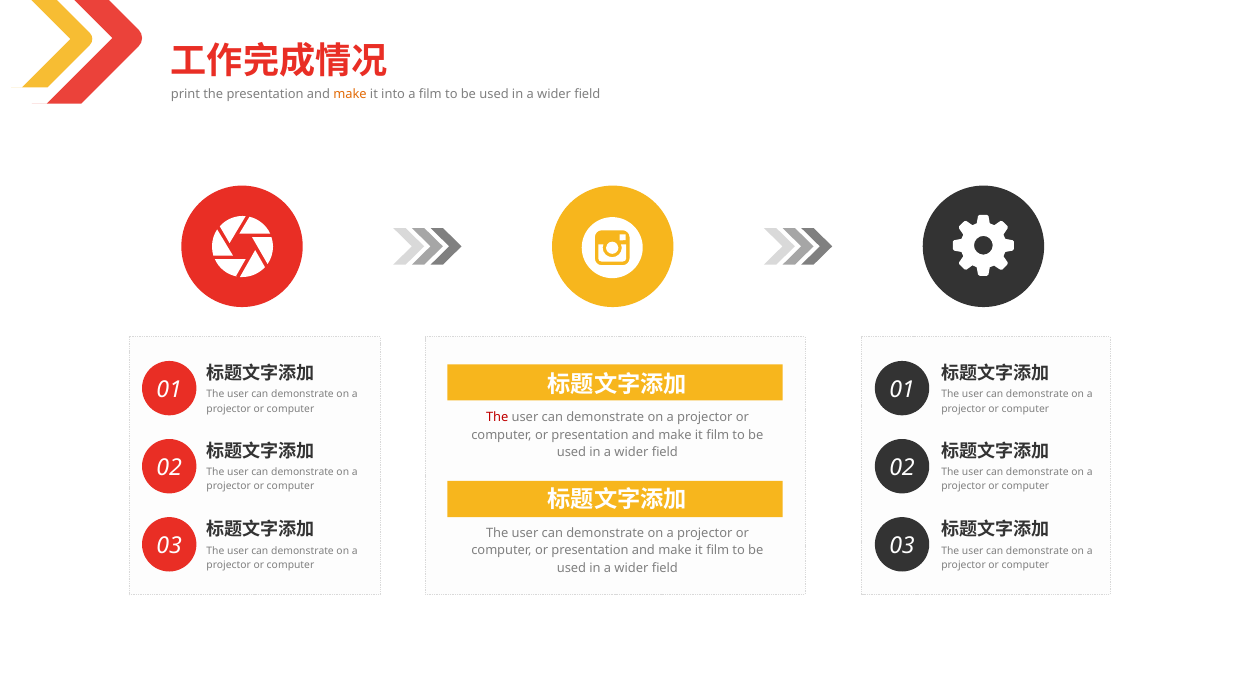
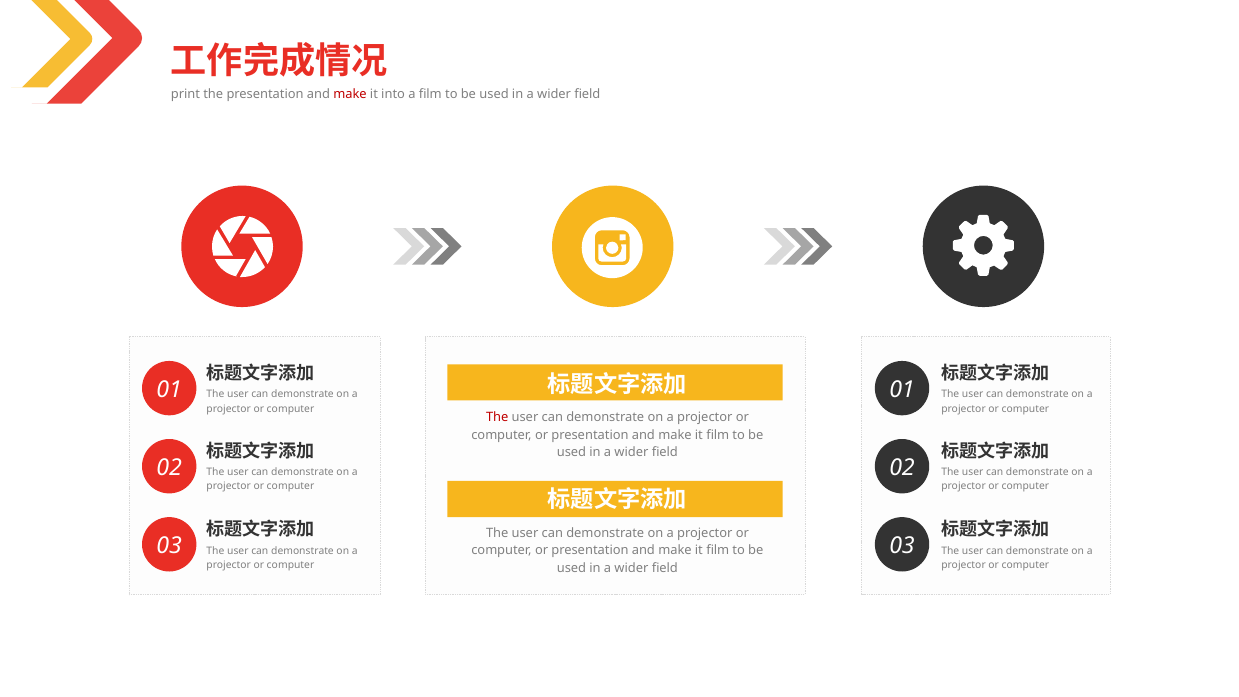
make at (350, 94) colour: orange -> red
